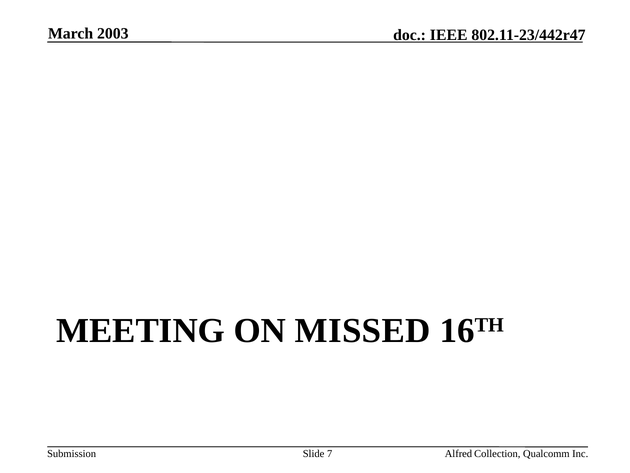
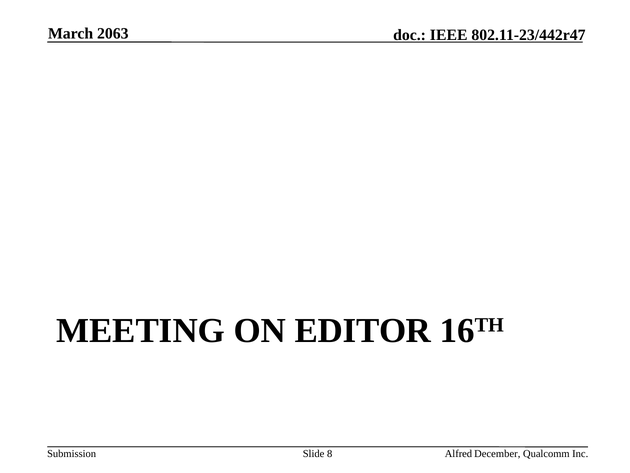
2003: 2003 -> 2063
MISSED: MISSED -> EDITOR
7: 7 -> 8
Collection: Collection -> December
